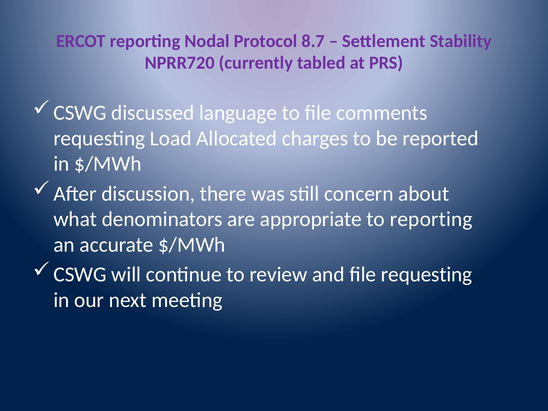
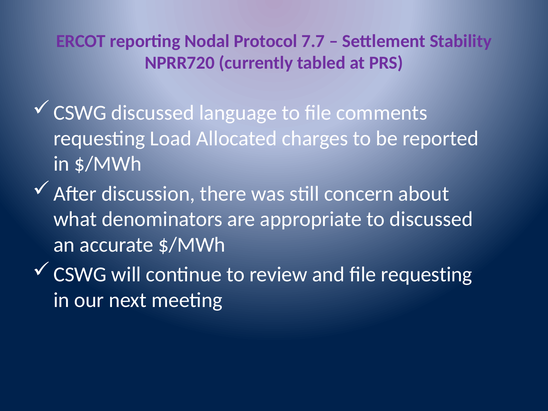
8.7: 8.7 -> 7.7
to reporting: reporting -> discussed
